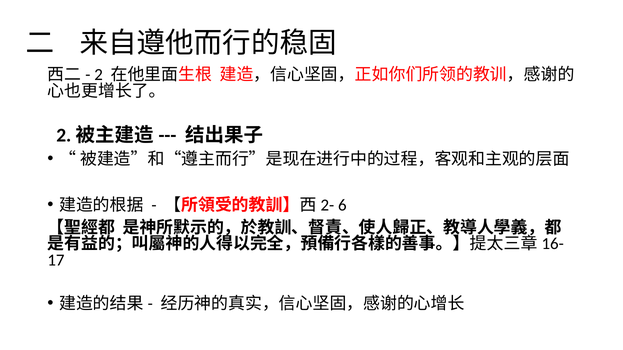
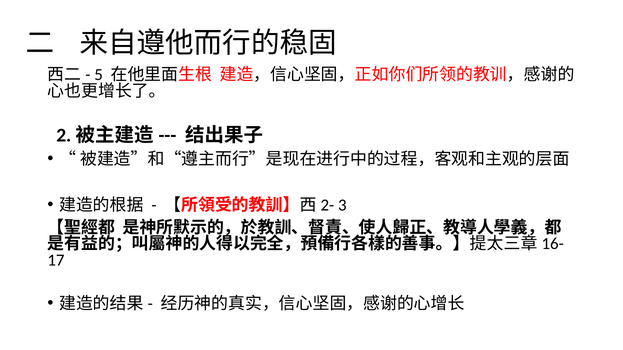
2: 2 -> 5
6: 6 -> 3
